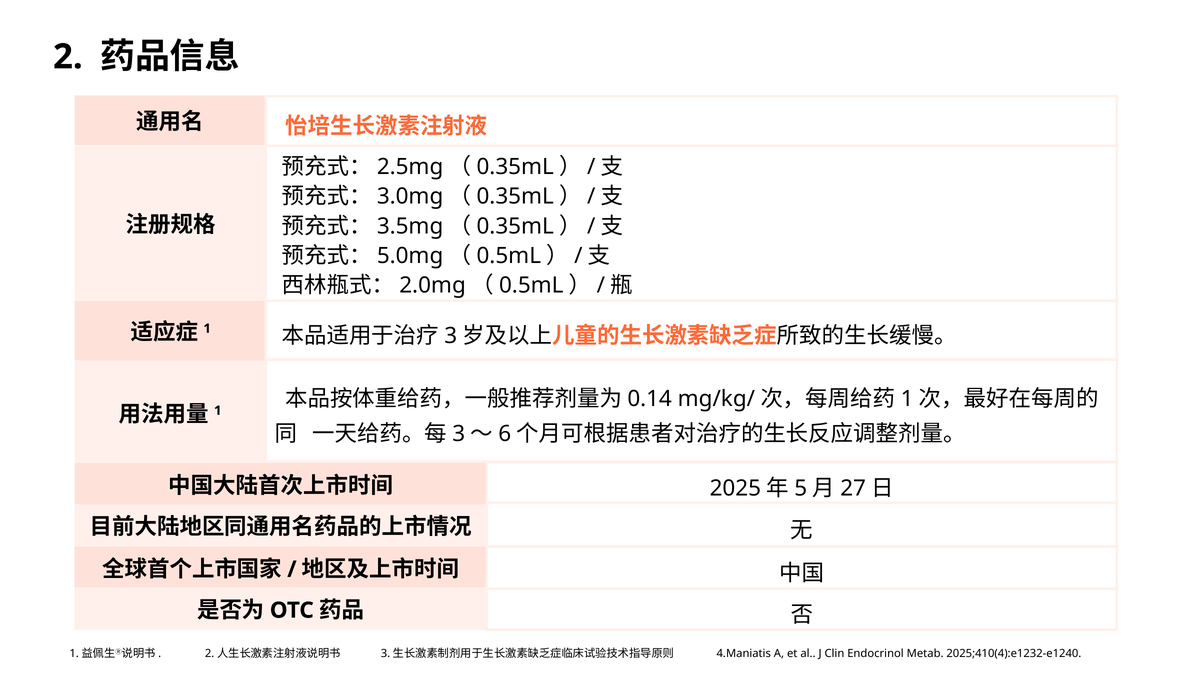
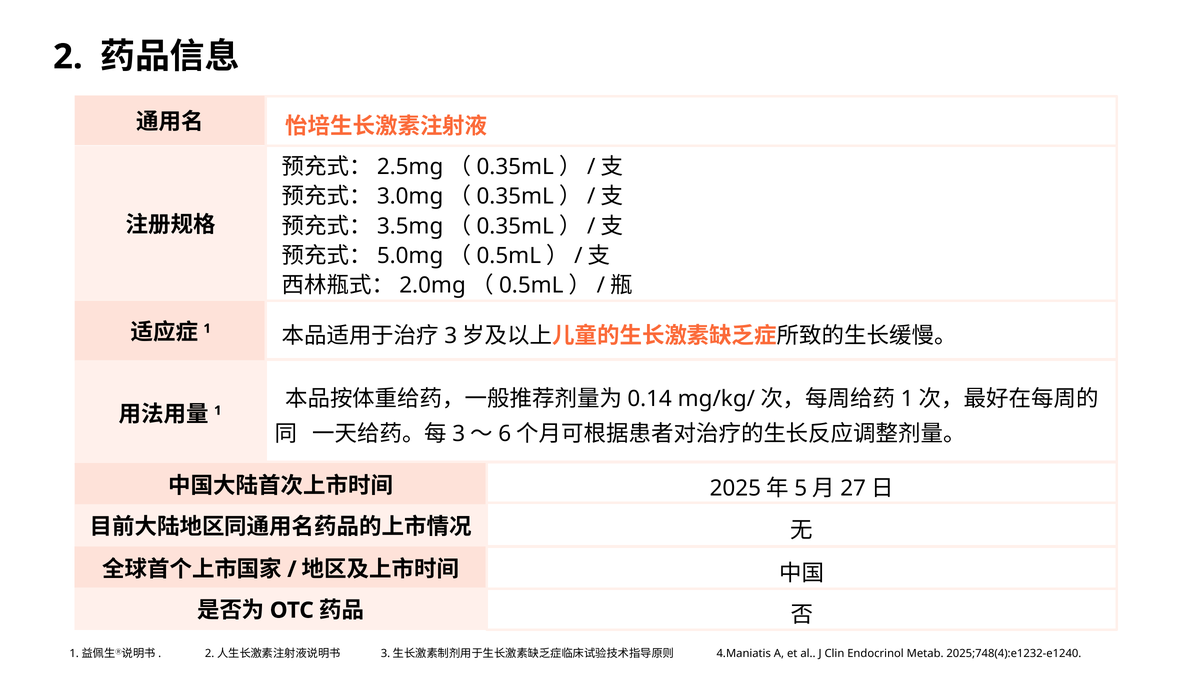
2025;410(4):e1232-e1240: 2025;410(4):e1232-e1240 -> 2025;748(4):e1232-e1240
